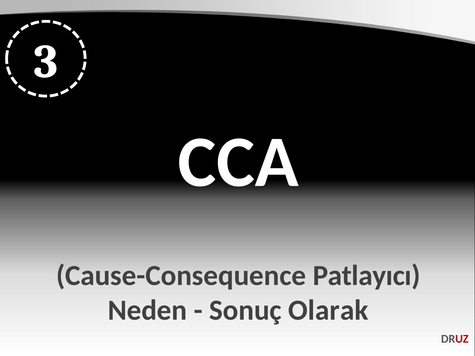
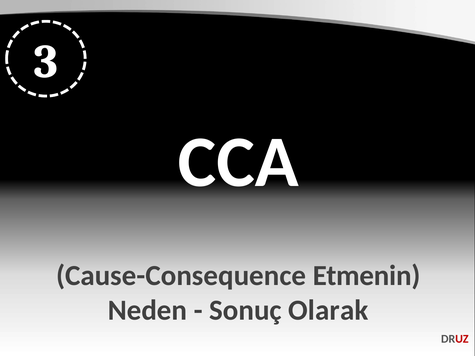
Patlayıcı: Patlayıcı -> Etmenin
